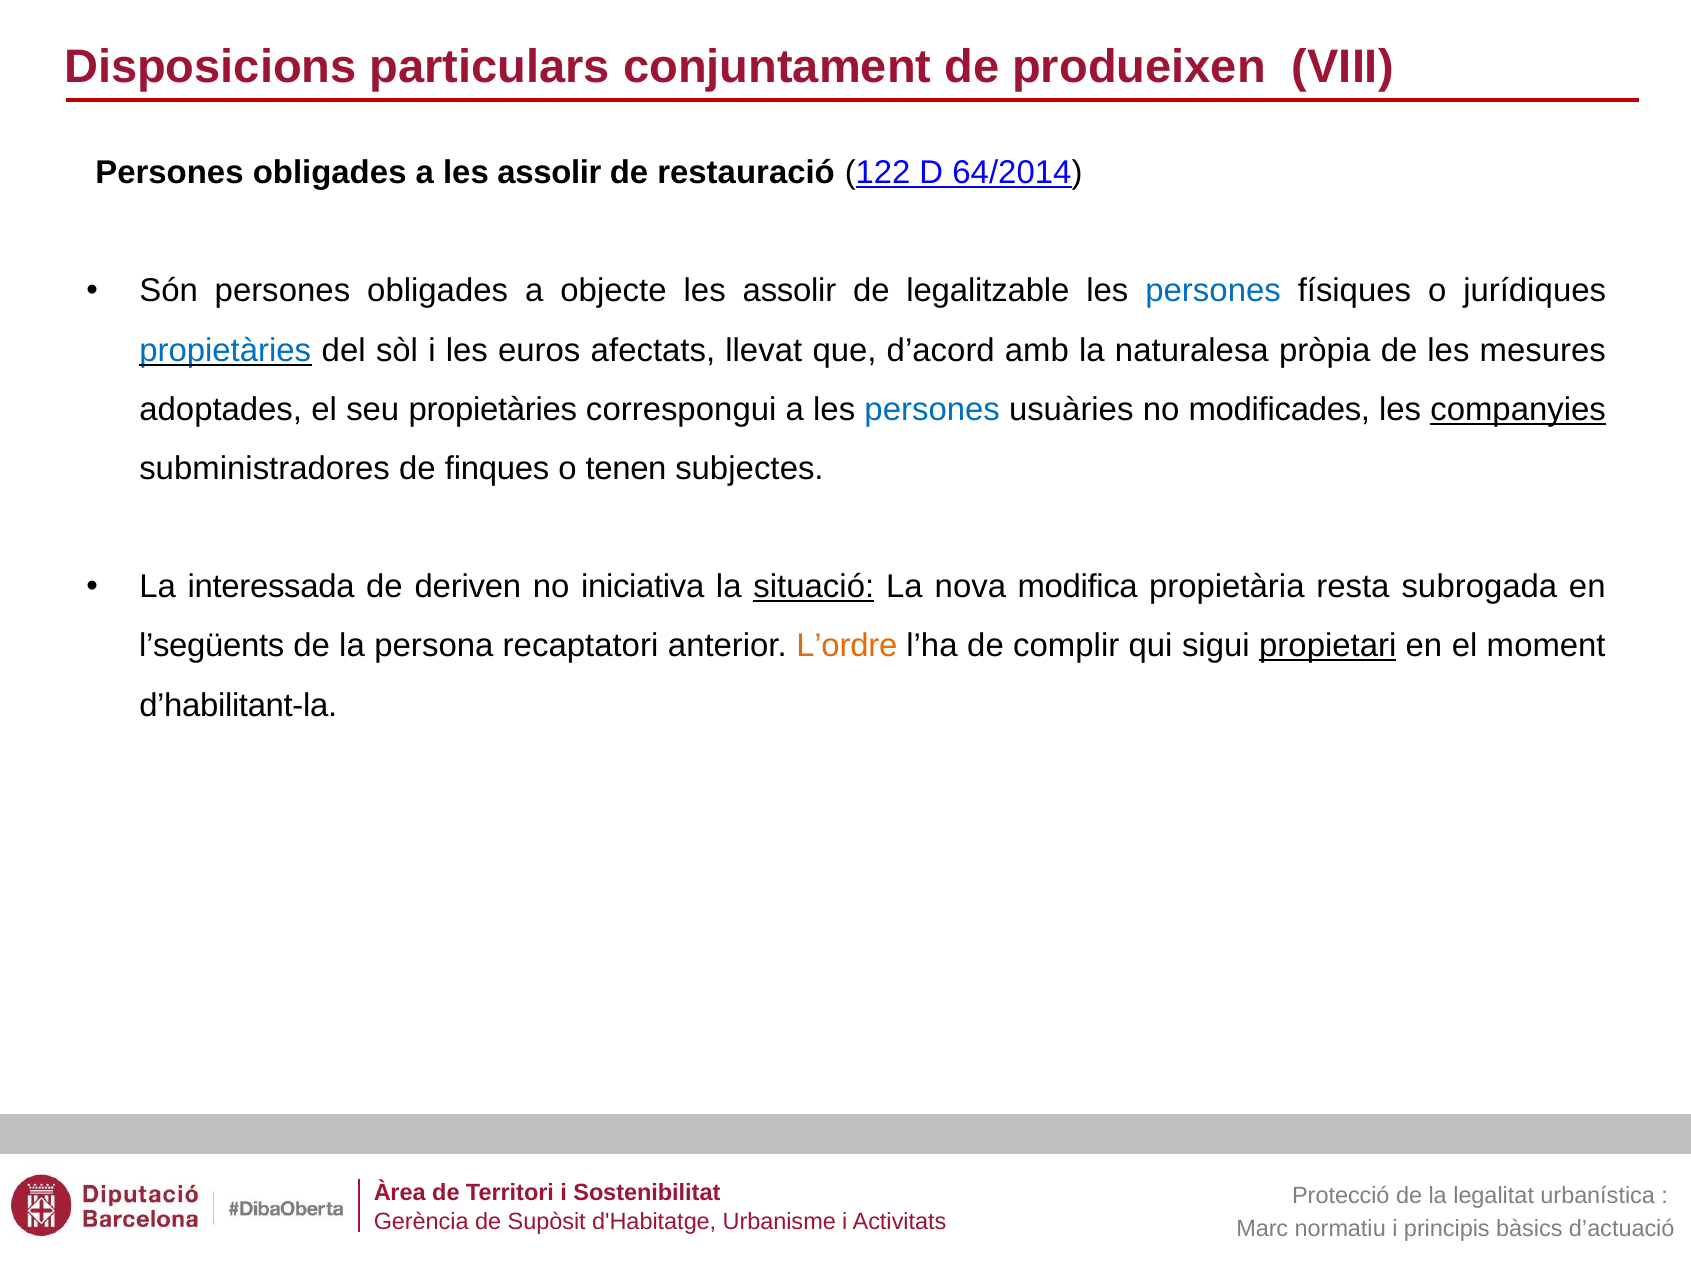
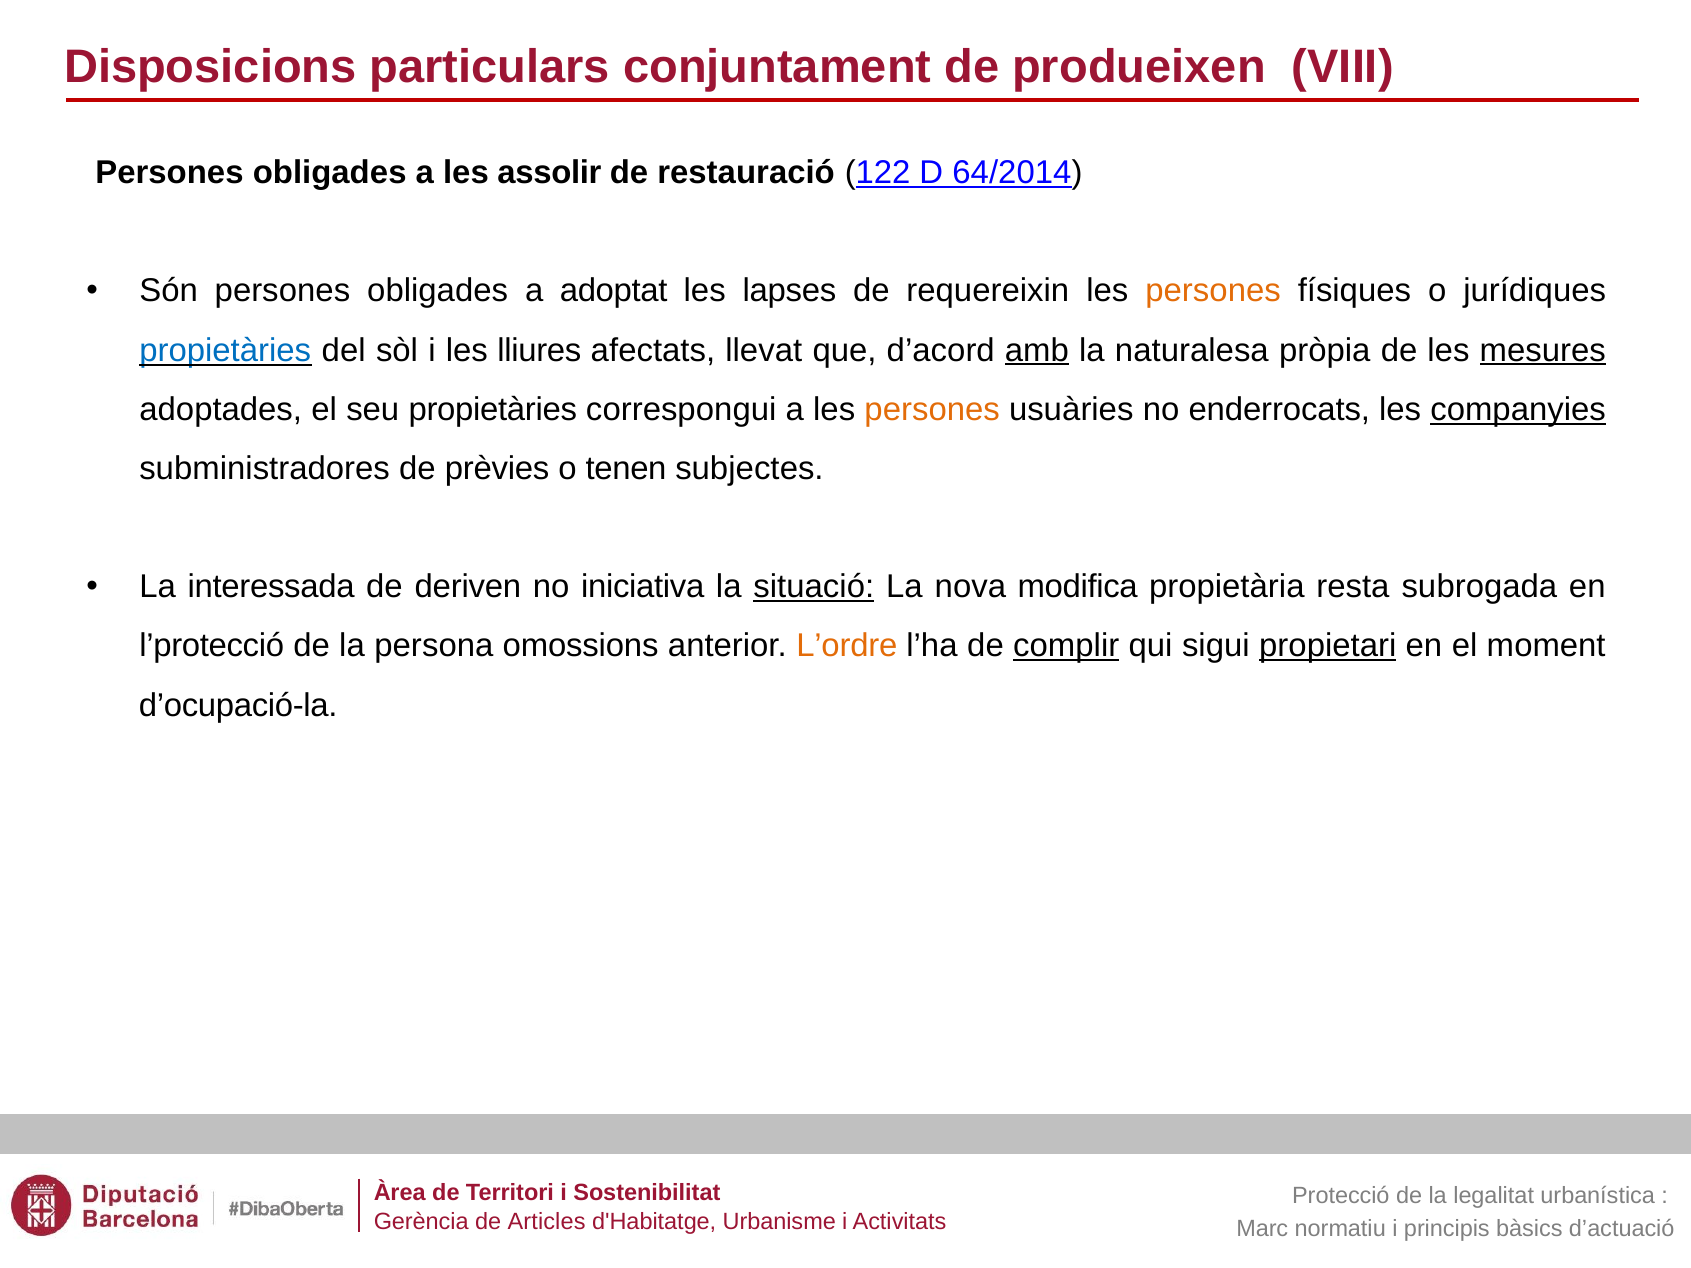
objecte: objecte -> adoptat
assolir at (789, 291): assolir -> lapses
legalitzable: legalitzable -> requereixin
persones at (1213, 291) colour: blue -> orange
euros: euros -> lliures
amb underline: none -> present
mesures underline: none -> present
persones at (932, 410) colour: blue -> orange
modificades: modificades -> enderrocats
finques: finques -> prèvies
l’següents: l’següents -> l’protecció
recaptatori: recaptatori -> omossions
complir underline: none -> present
d’habilitant-la: d’habilitant-la -> d’ocupació-la
Supòsit: Supòsit -> Articles
